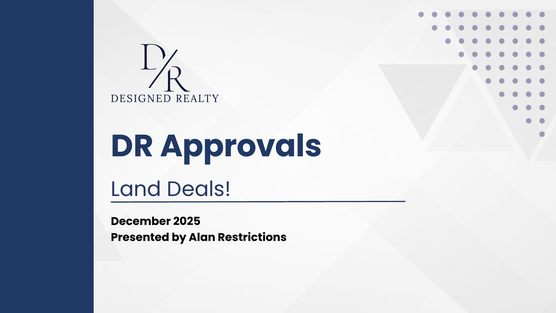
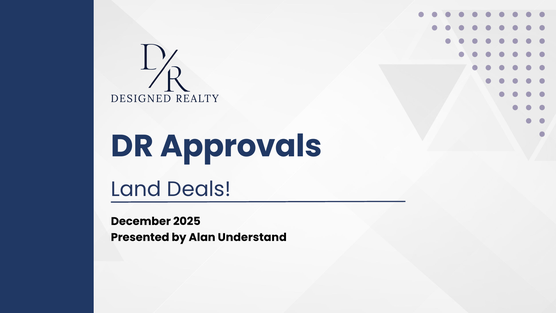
Restrictions: Restrictions -> Understand
